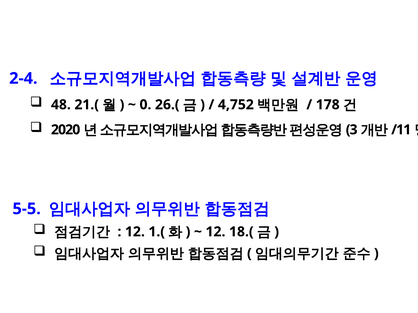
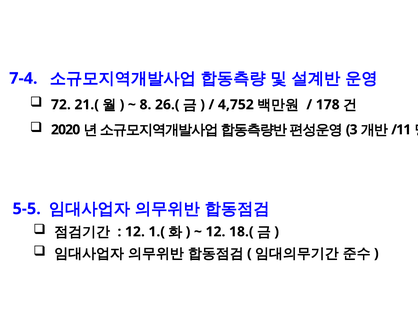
2-4: 2-4 -> 7-4
48: 48 -> 72
0: 0 -> 8
